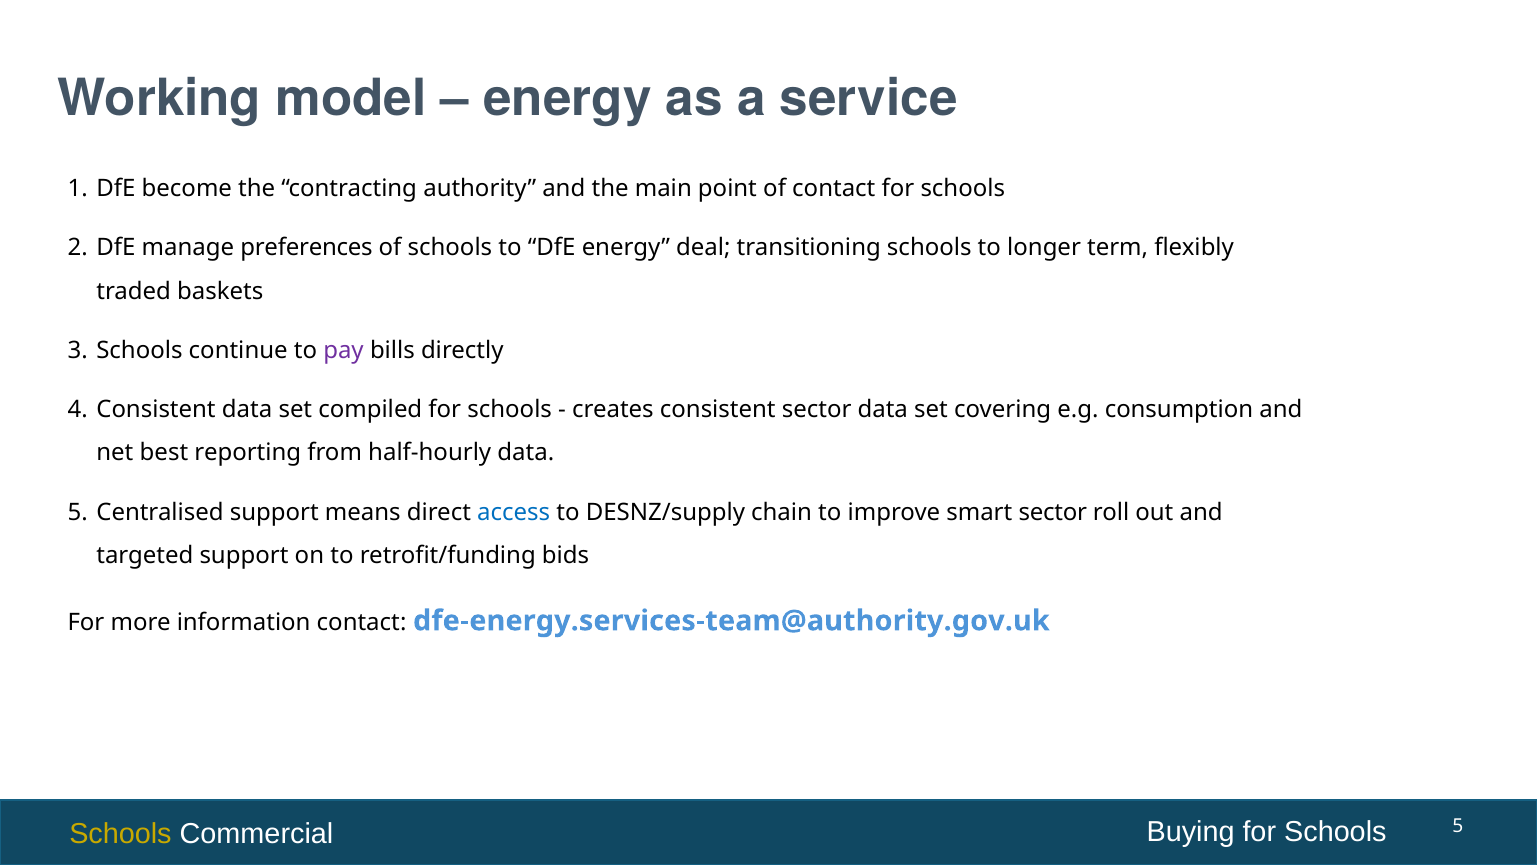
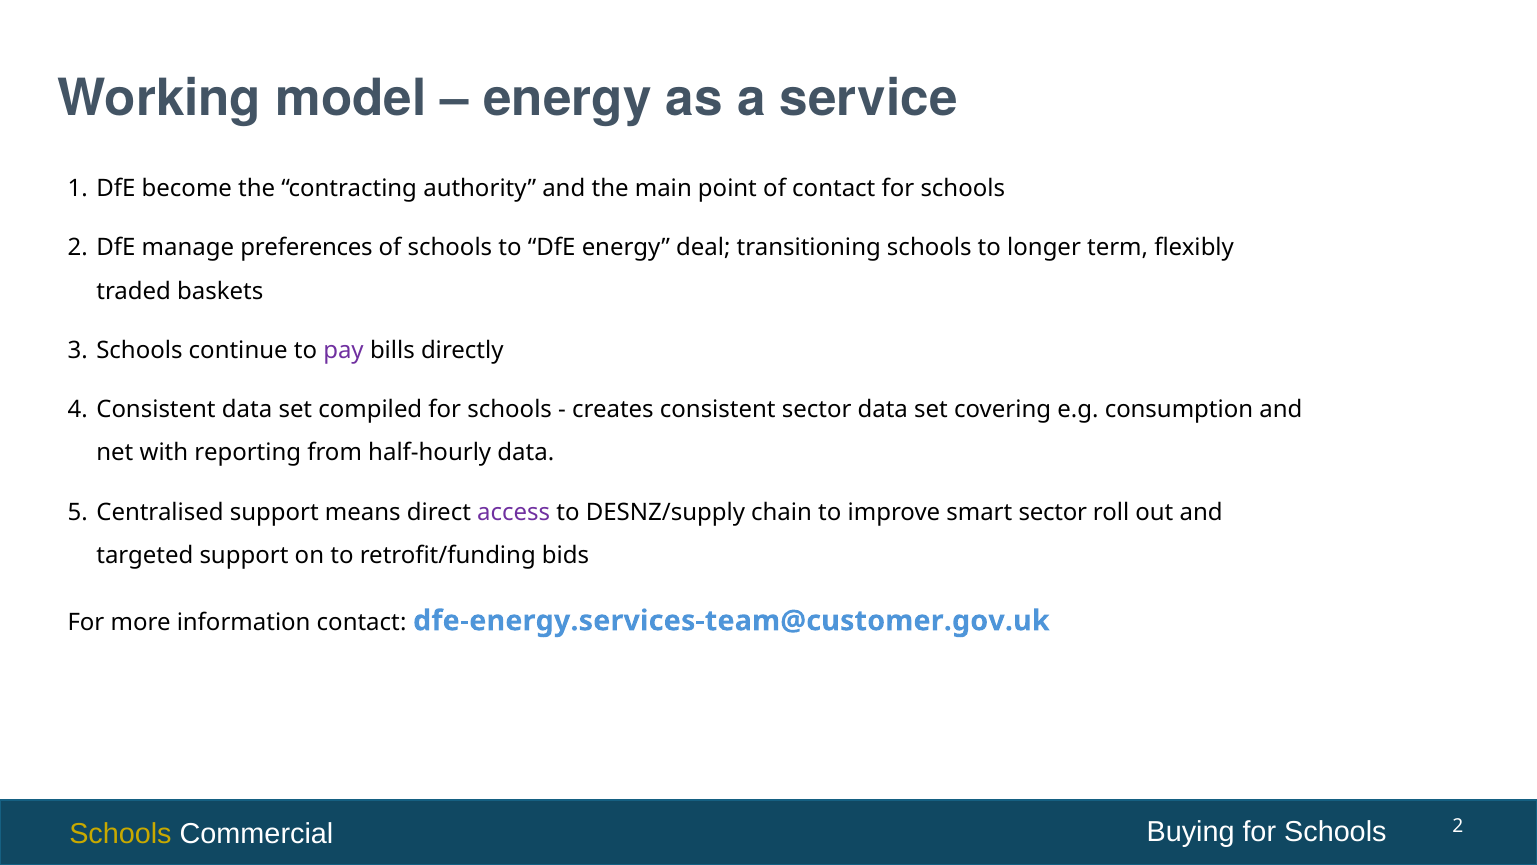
best: best -> with
access colour: blue -> purple
dfe-energy.services-team@authority.gov.uk: dfe-energy.services-team@authority.gov.uk -> dfe-energy.services-team@customer.gov.uk
5 at (1458, 826): 5 -> 2
